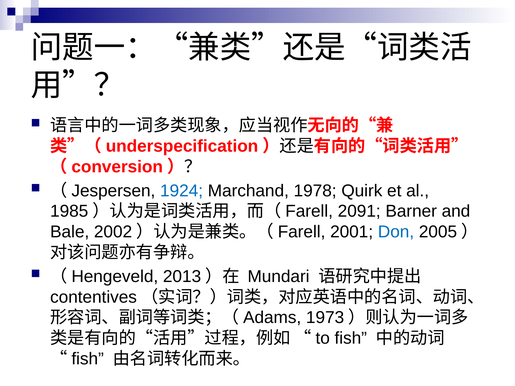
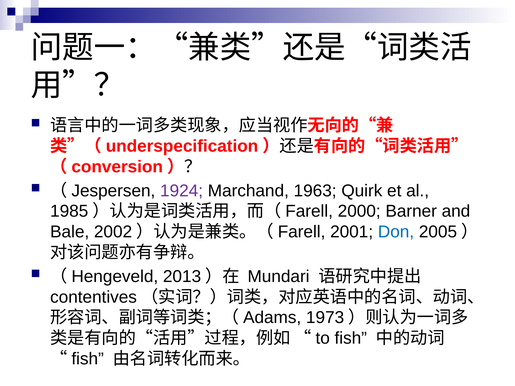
1924 colour: blue -> purple
1978: 1978 -> 1963
2091: 2091 -> 2000
